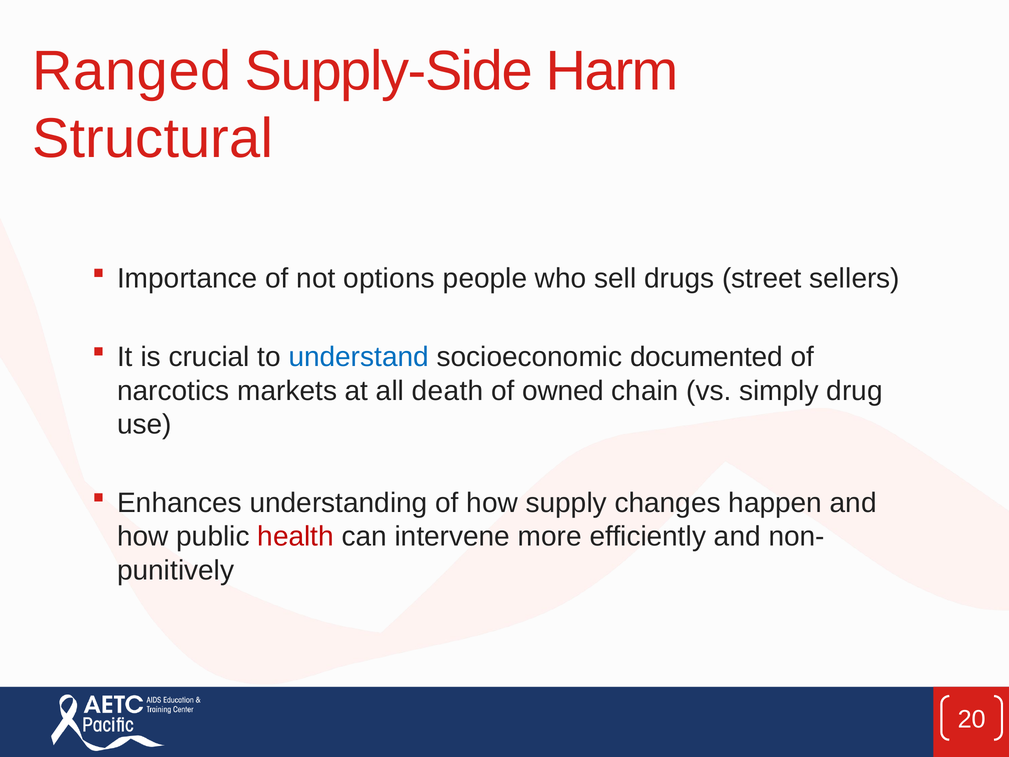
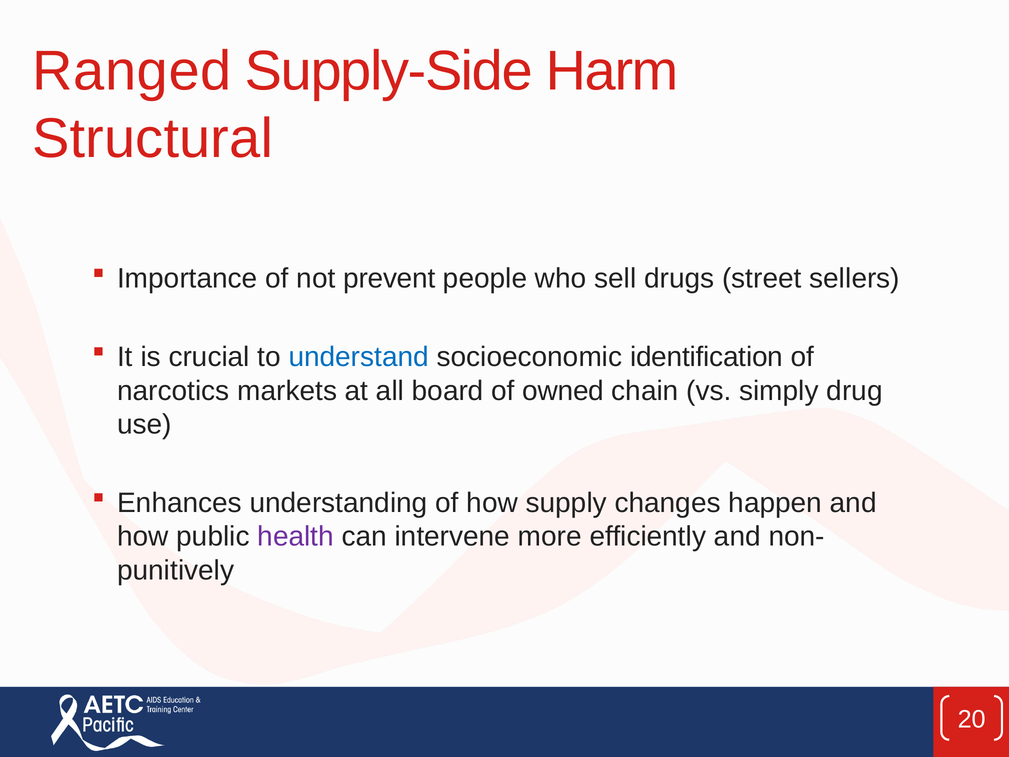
options: options -> prevent
documented: documented -> identification
death: death -> board
health colour: red -> purple
